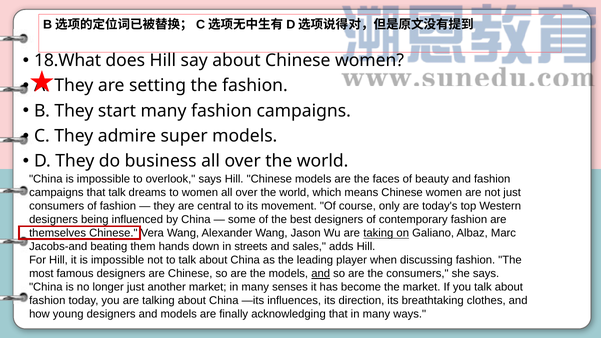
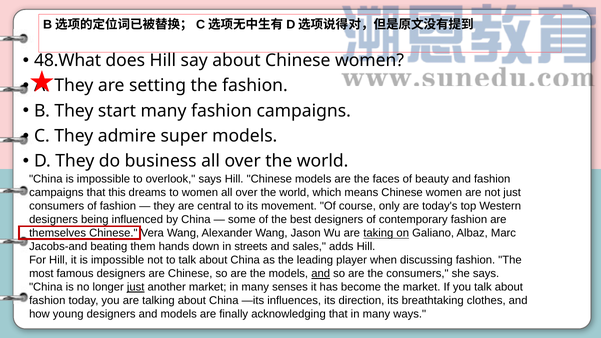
18.What: 18.What -> 48.What
that talk: talk -> this
just at (136, 287) underline: none -> present
